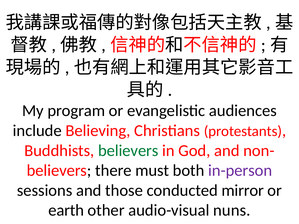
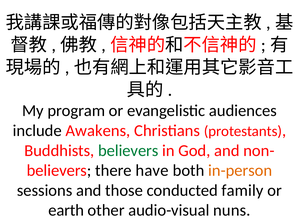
Believing: Believing -> Awakens
must: must -> have
in-person colour: purple -> orange
mirror: mirror -> family
